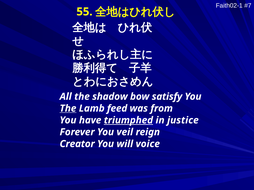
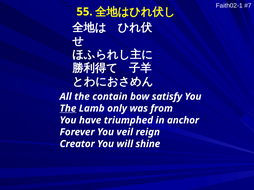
shadow: shadow -> contain
feed: feed -> only
triumphed underline: present -> none
justice: justice -> anchor
voice: voice -> shine
